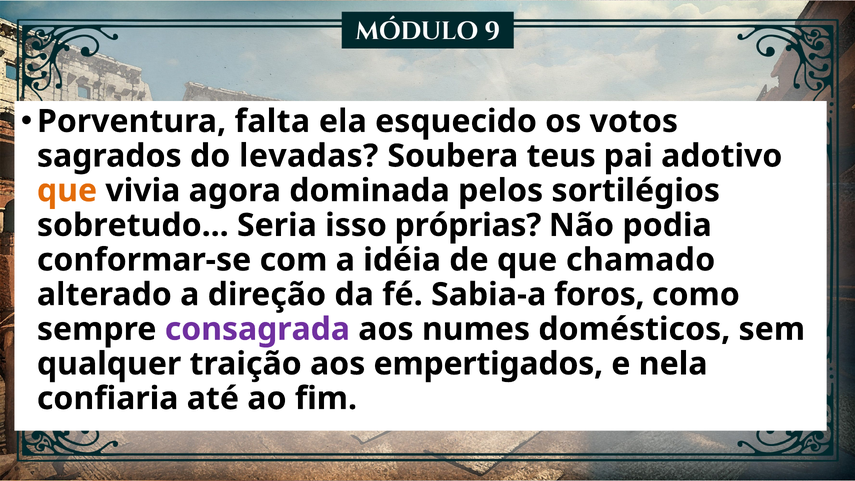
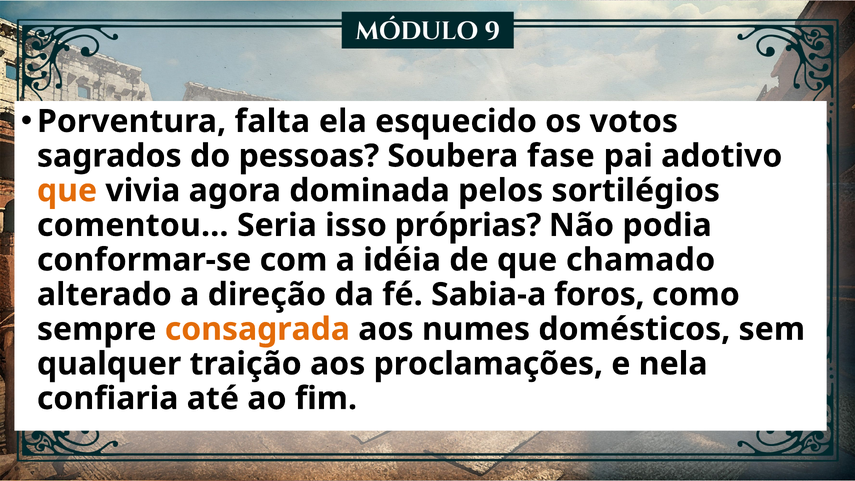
levadas: levadas -> pessoas
teus: teus -> fase
sobretudo: sobretudo -> comentou
consagrada colour: purple -> orange
empertigados: empertigados -> proclamações
